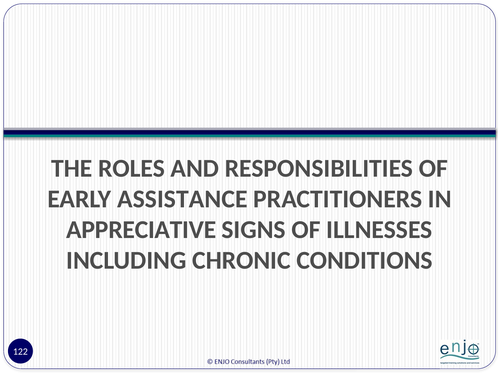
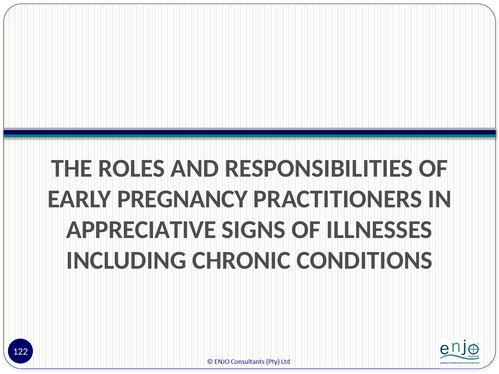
ASSISTANCE: ASSISTANCE -> PREGNANCY
